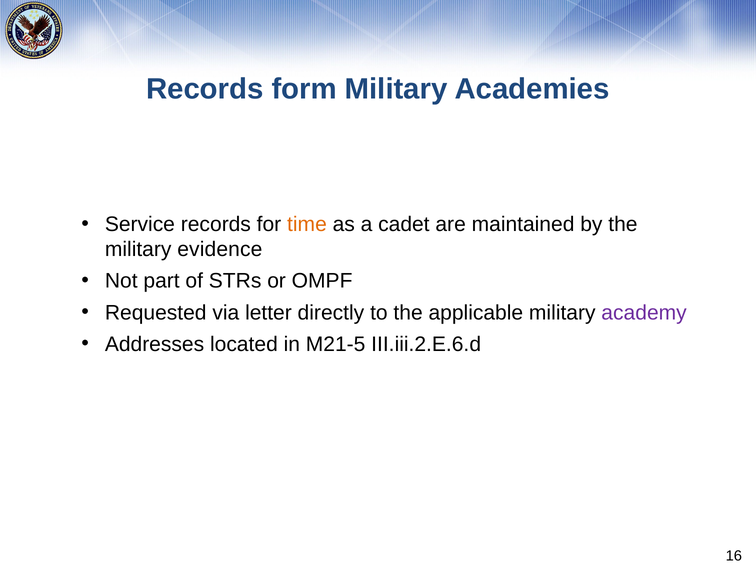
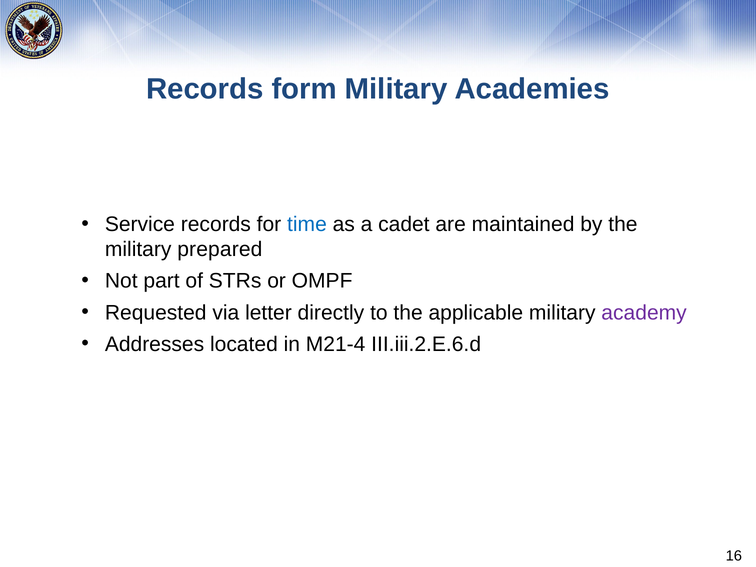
time colour: orange -> blue
evidence: evidence -> prepared
M21-5: M21-5 -> M21-4
